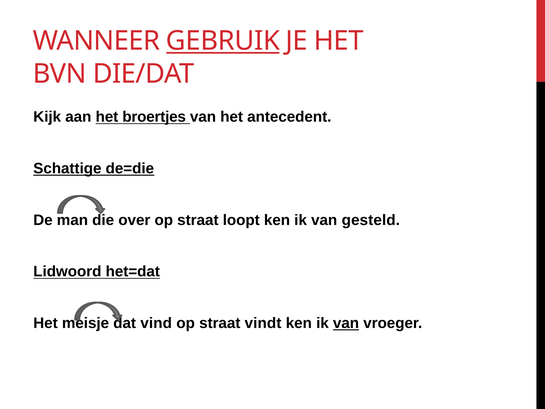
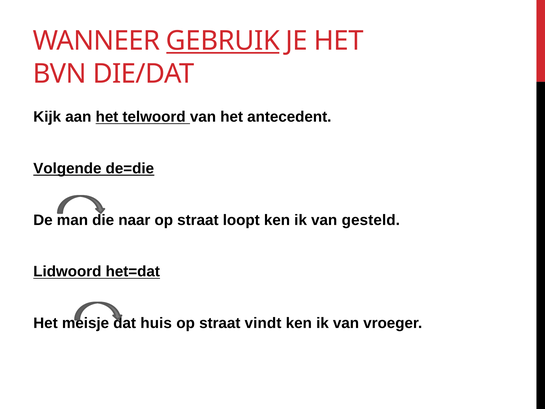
broertjes: broertjes -> telwoord
Schattige: Schattige -> Volgende
over: over -> naar
vind: vind -> huis
van at (346, 323) underline: present -> none
